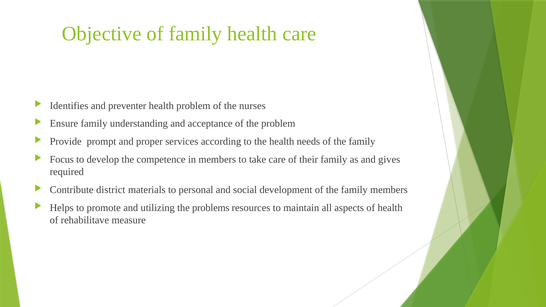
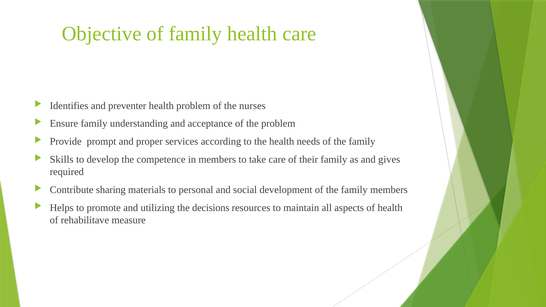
Focus: Focus -> Skills
district: district -> sharing
problems: problems -> decisions
